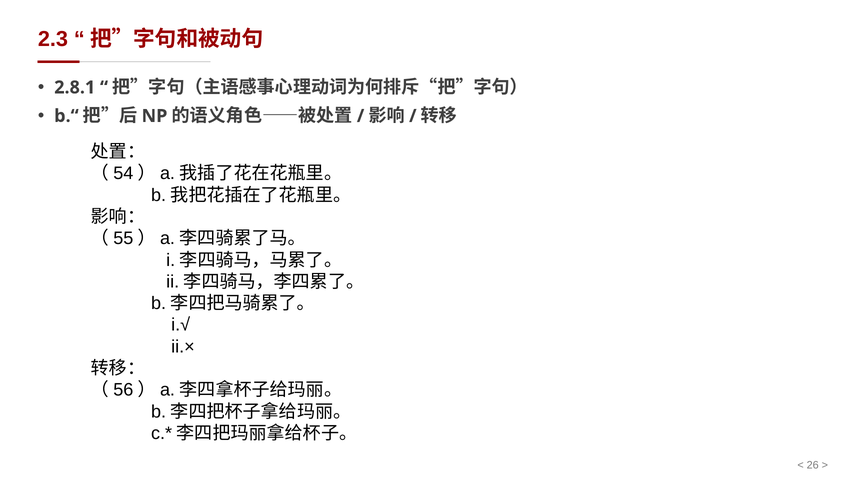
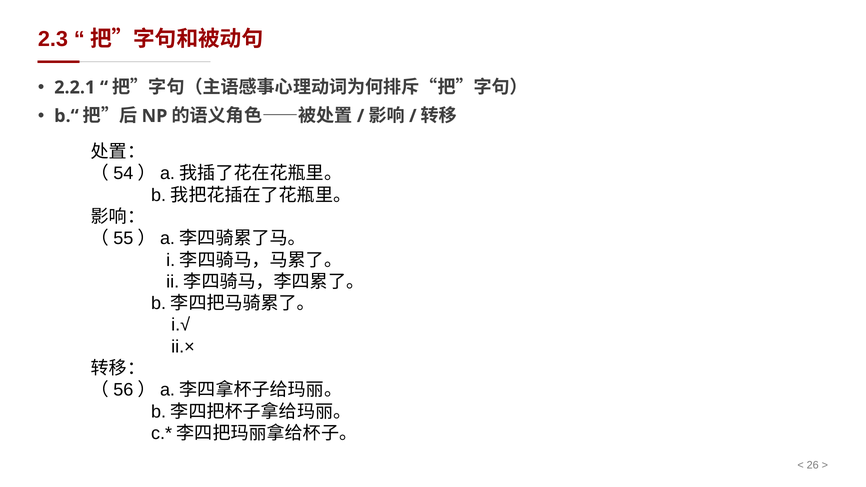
2.8.1: 2.8.1 -> 2.2.1
